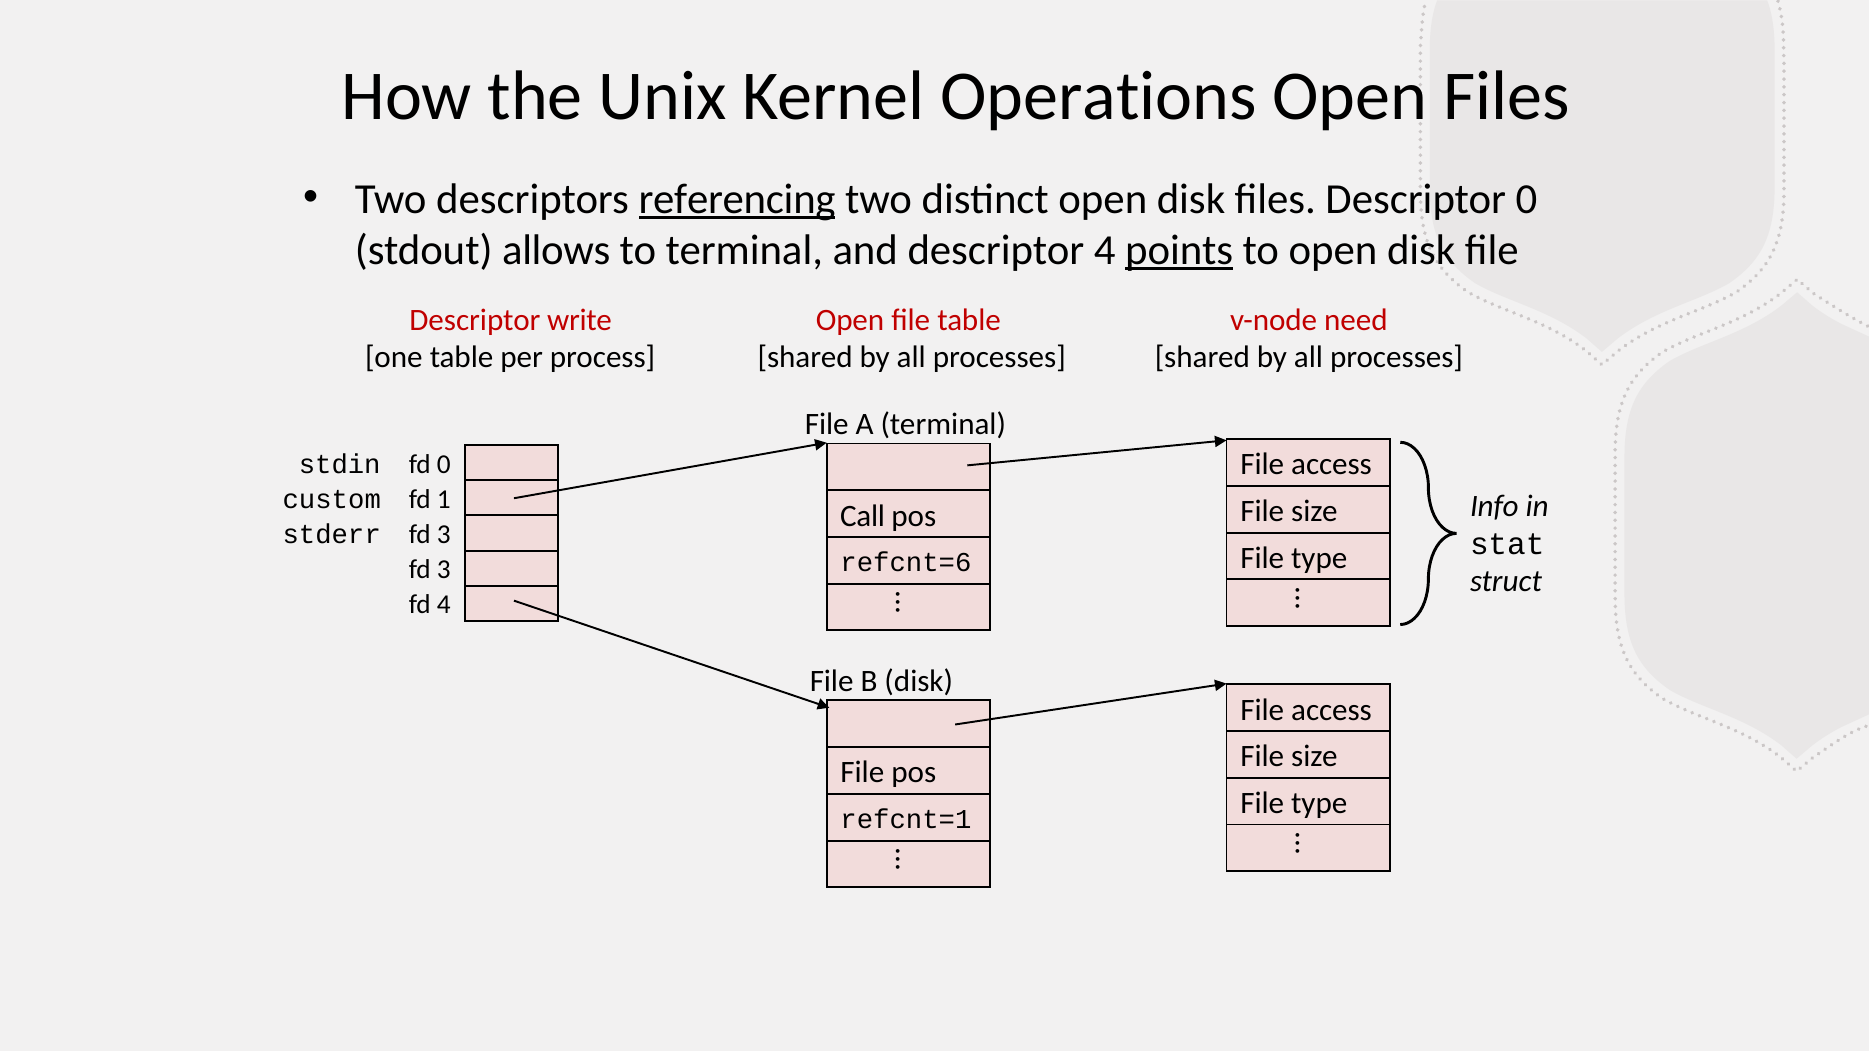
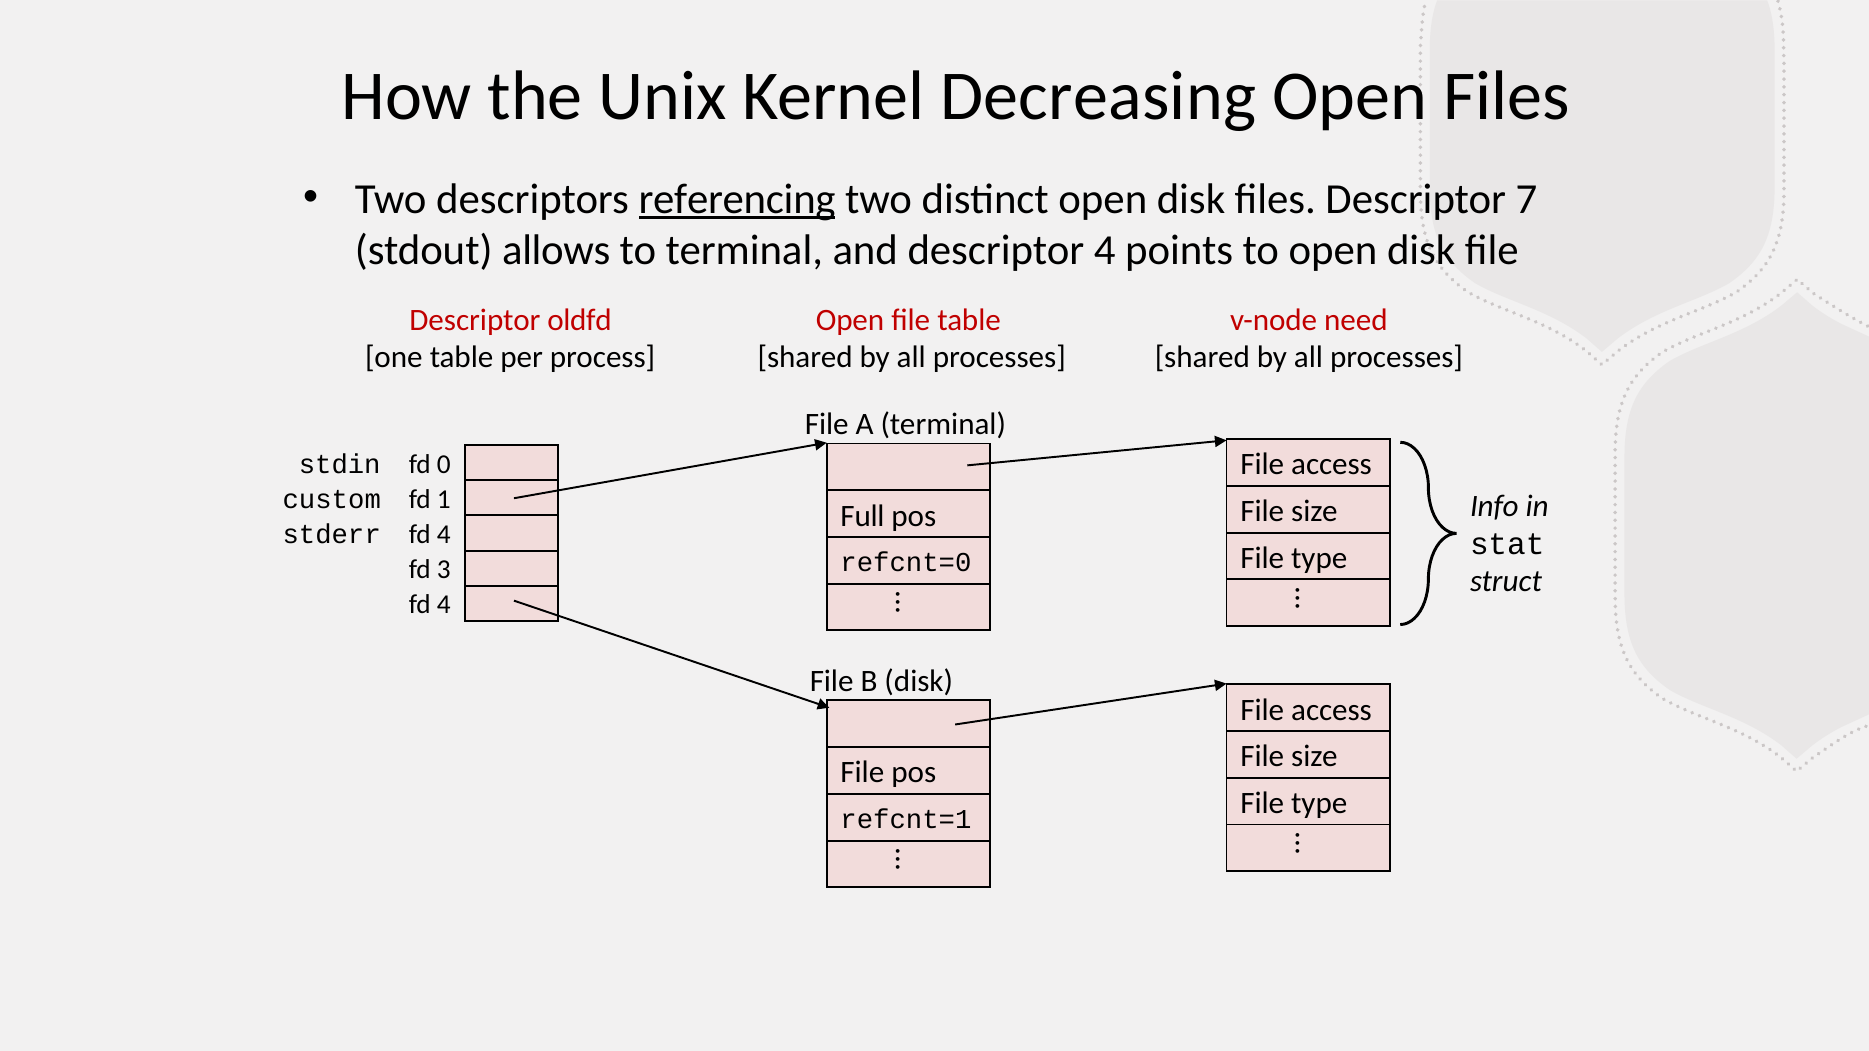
Operations: Operations -> Decreasing
Descriptor 0: 0 -> 7
points underline: present -> none
write: write -> oldfd
Call: Call -> Full
3 at (444, 535): 3 -> 4
refcnt=6: refcnt=6 -> refcnt=0
